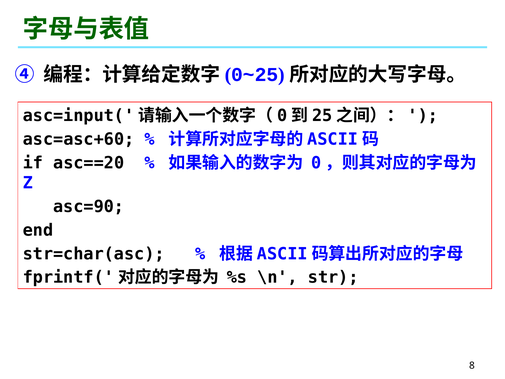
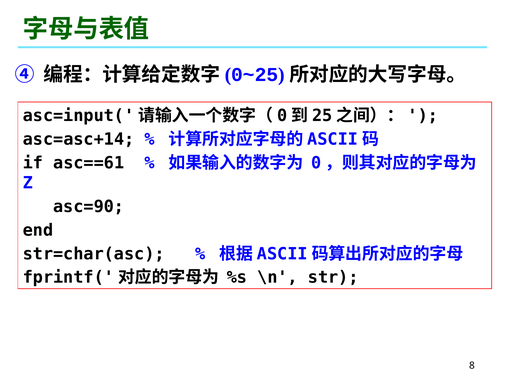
asc=asc+60: asc=asc+60 -> asc=asc+14
asc==20: asc==20 -> asc==61
